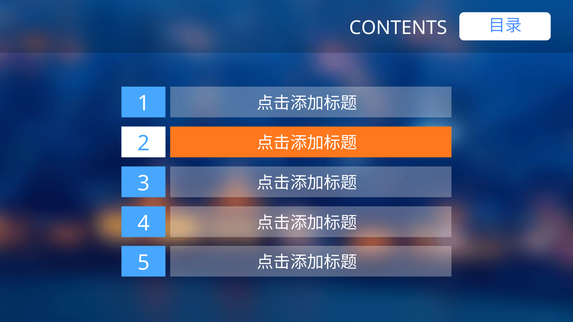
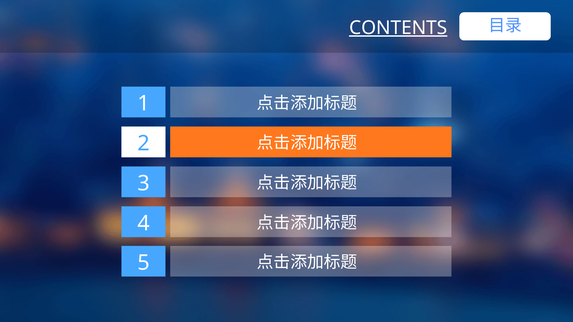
CONTENTS underline: none -> present
